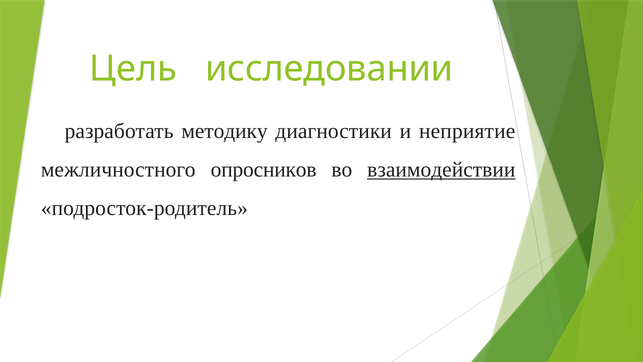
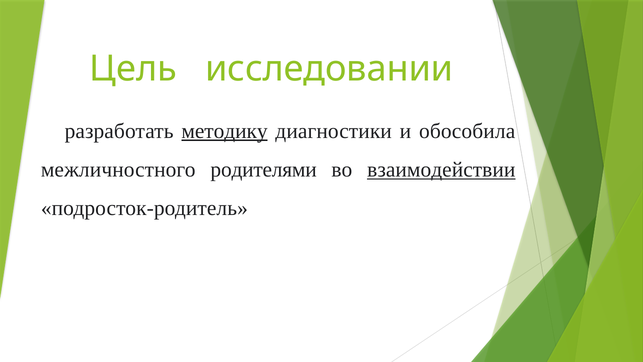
методику underline: none -> present
неприятие: неприятие -> обособила
опросников: опросников -> родителями
